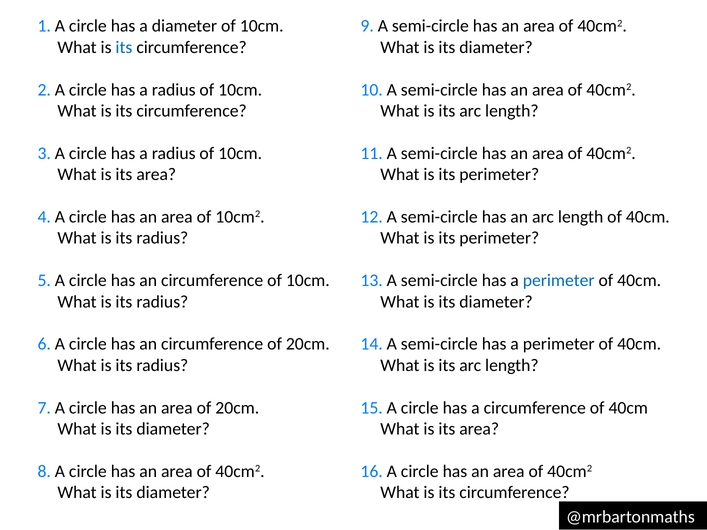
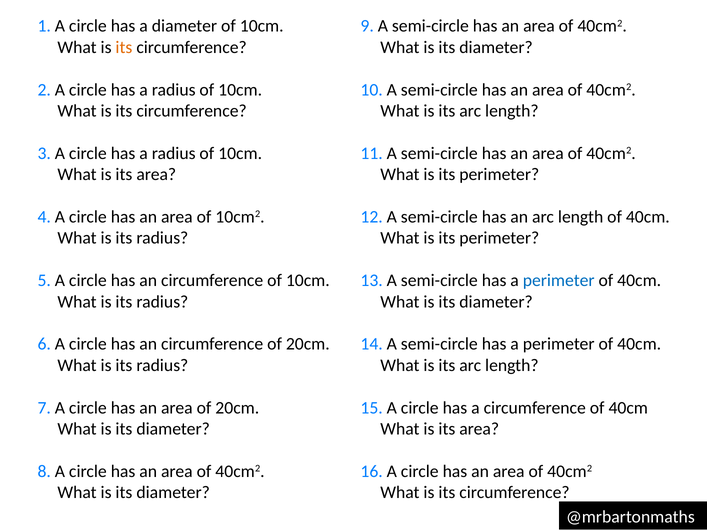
its at (124, 47) colour: blue -> orange
